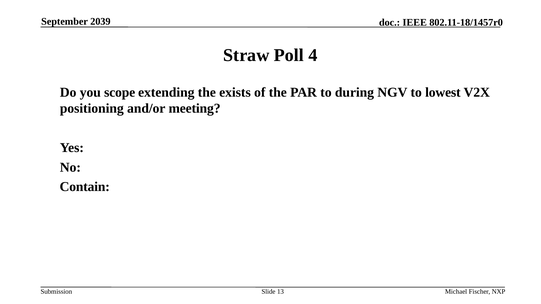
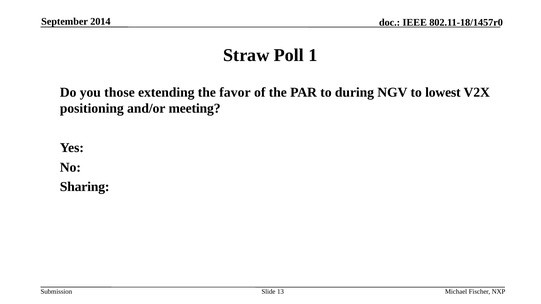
2039: 2039 -> 2014
4: 4 -> 1
scope: scope -> those
exists: exists -> favor
Contain: Contain -> Sharing
